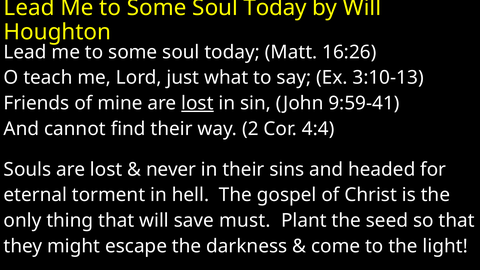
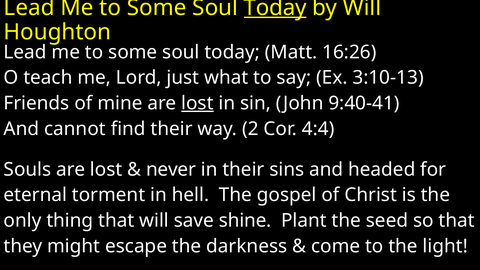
Today at (275, 8) underline: none -> present
9:59-41: 9:59-41 -> 9:40-41
must: must -> shine
